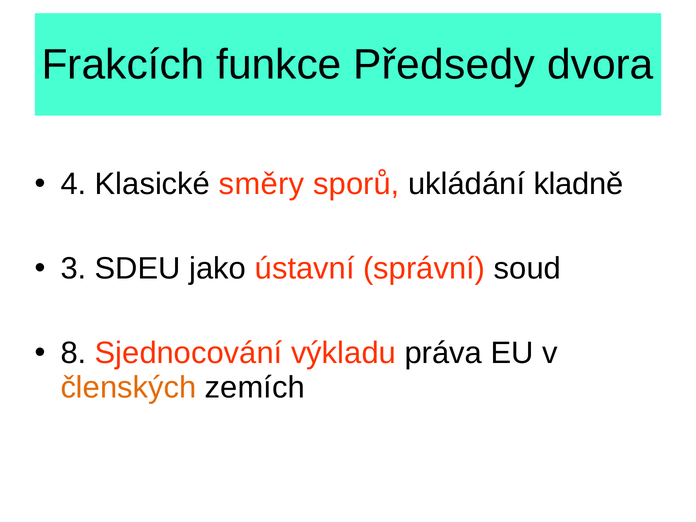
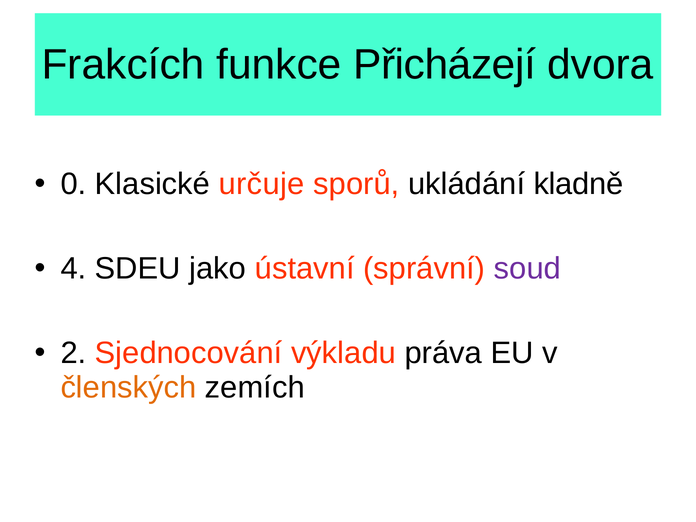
Předsedy: Předsedy -> Přicházejí
4: 4 -> 0
směry: směry -> určuje
3: 3 -> 4
soud colour: black -> purple
8: 8 -> 2
